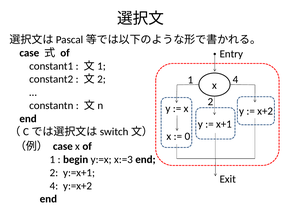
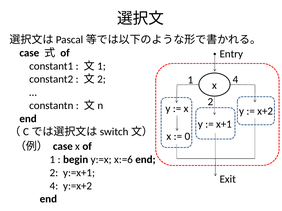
x:=3: x:=3 -> x:=6
